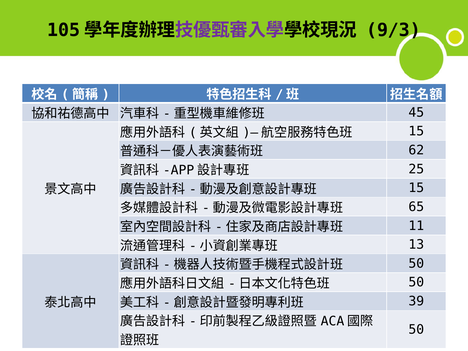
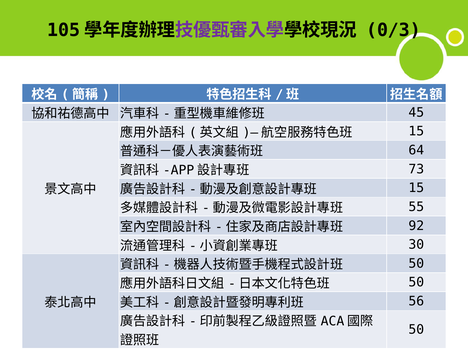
9/3: 9/3 -> 0/3
62: 62 -> 64
25: 25 -> 73
65: 65 -> 55
11: 11 -> 92
13: 13 -> 30
39: 39 -> 56
